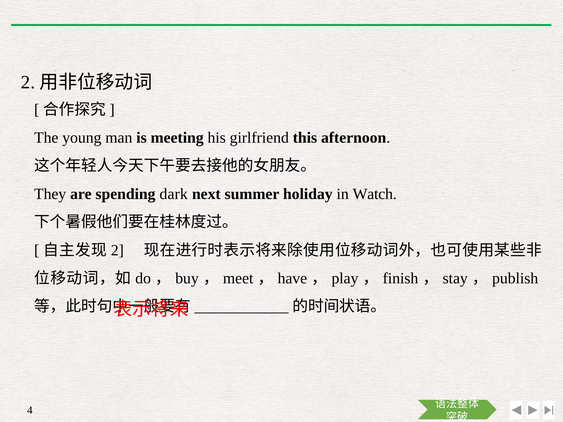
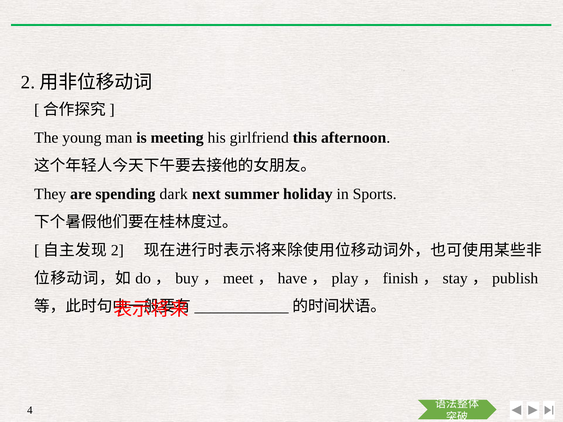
Watch: Watch -> Sports
